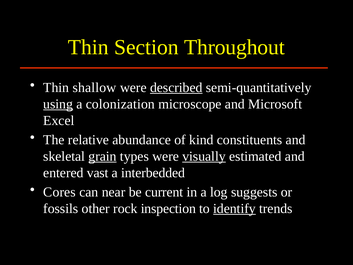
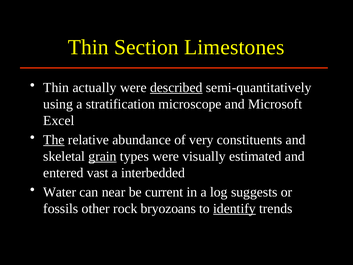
Throughout: Throughout -> Limestones
shallow: shallow -> actually
using underline: present -> none
colonization: colonization -> stratification
The underline: none -> present
kind: kind -> very
visually underline: present -> none
Cores: Cores -> Water
inspection: inspection -> bryozoans
